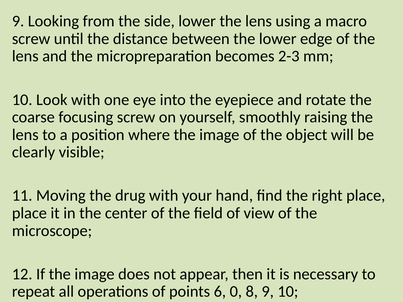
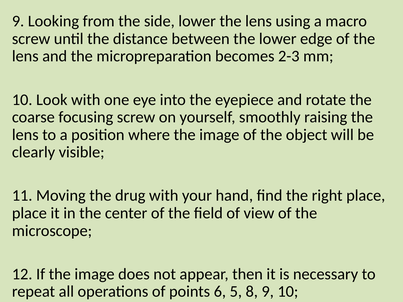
0: 0 -> 5
